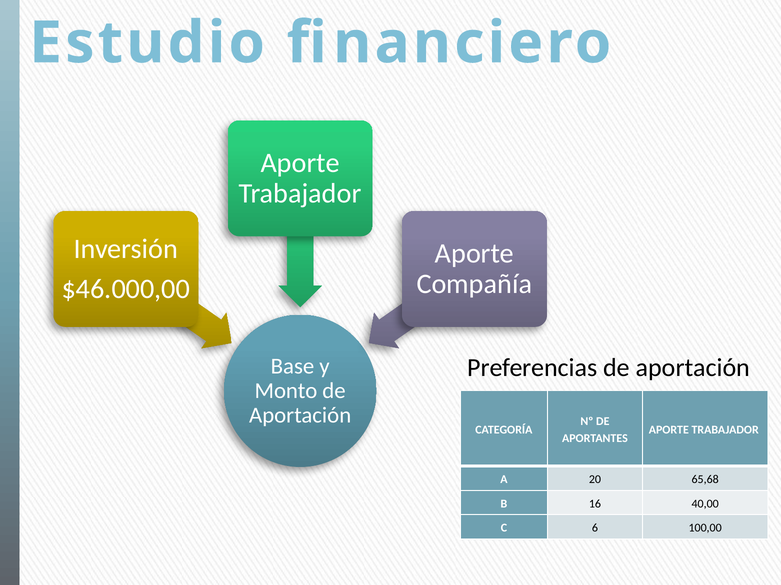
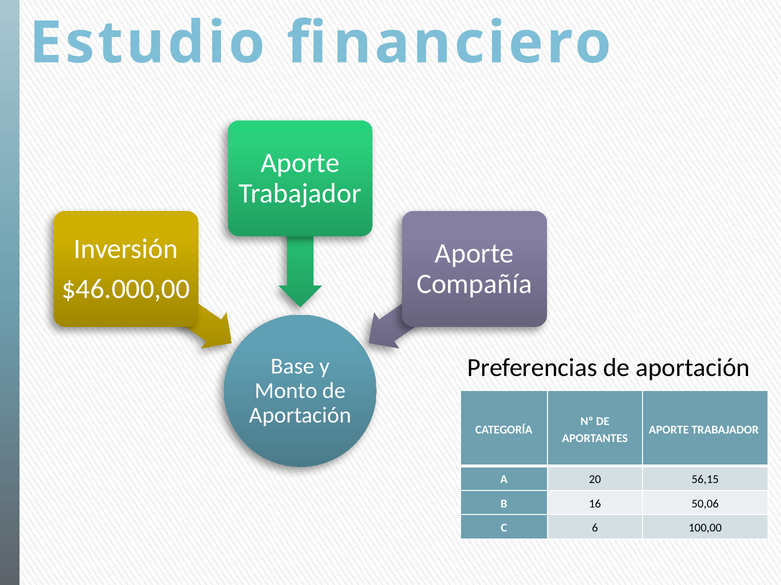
65,68: 65,68 -> 56,15
40,00: 40,00 -> 50,06
